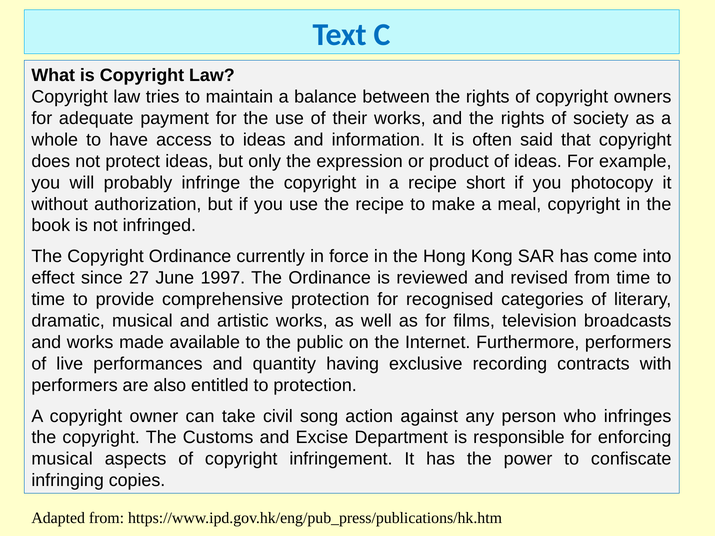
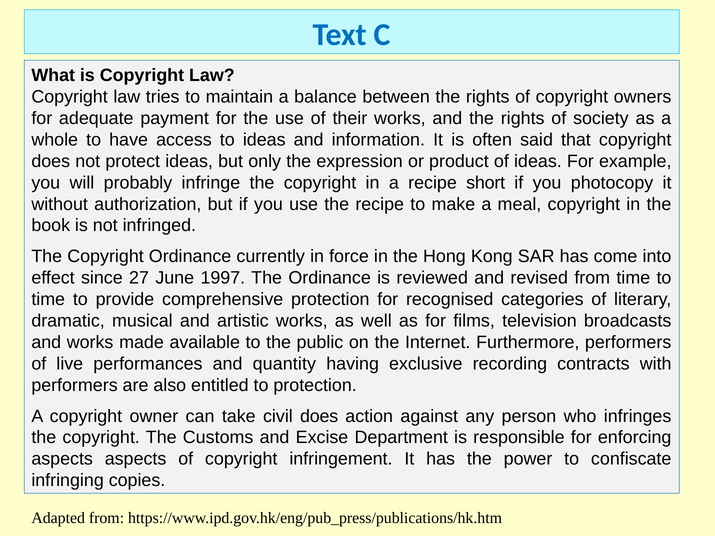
civil song: song -> does
musical at (62, 459): musical -> aspects
